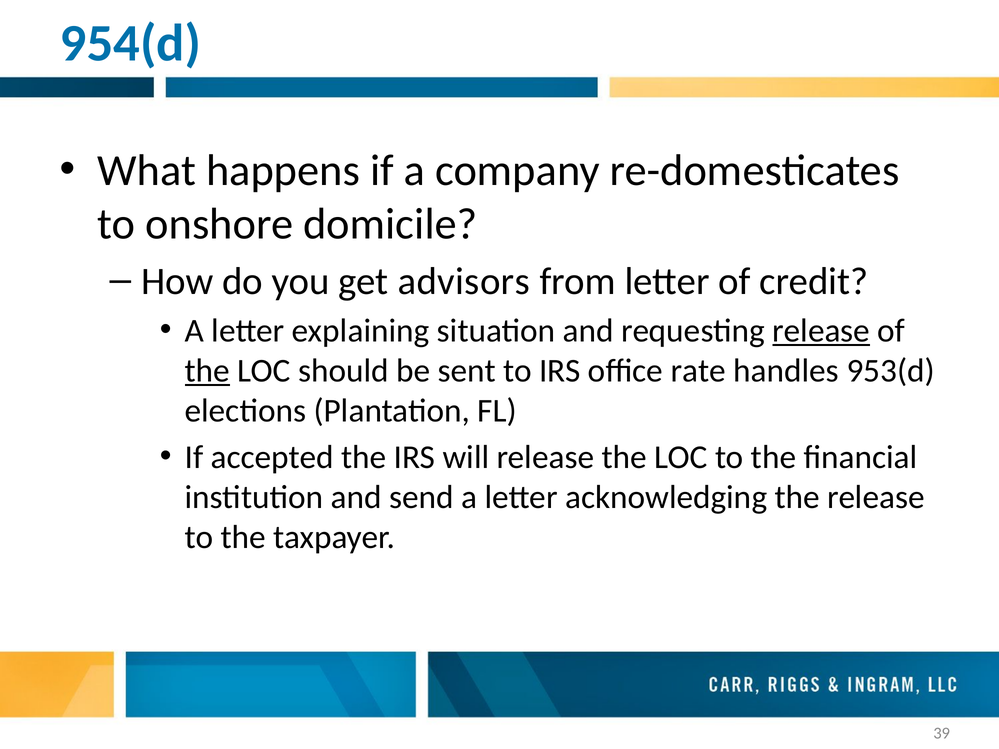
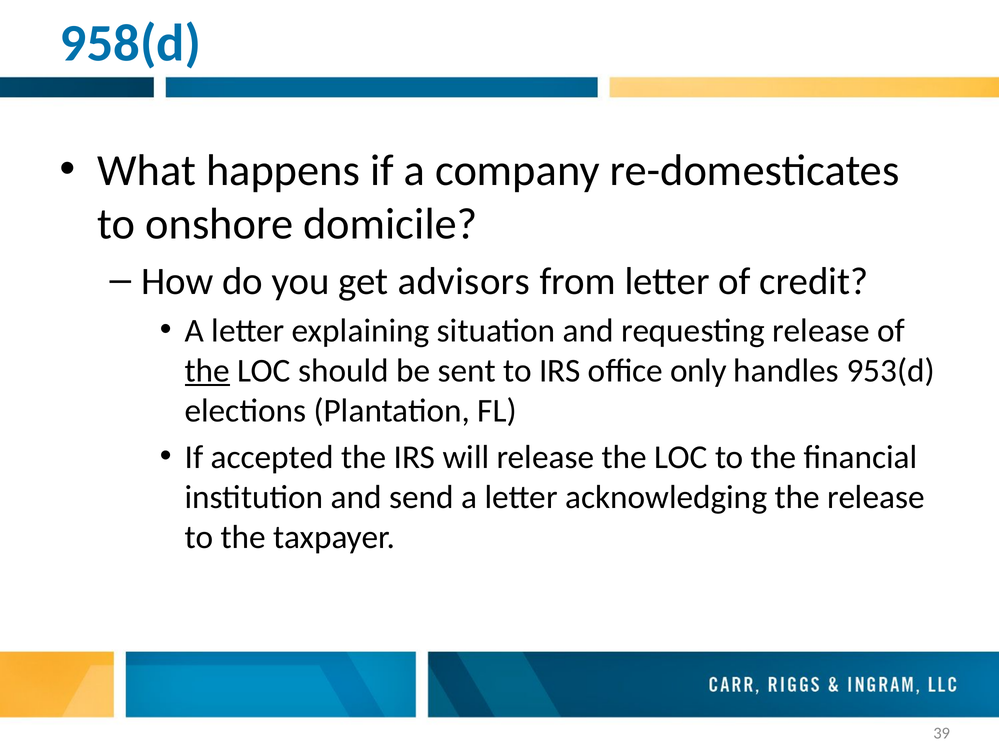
954(d: 954(d -> 958(d
release at (821, 331) underline: present -> none
rate: rate -> only
